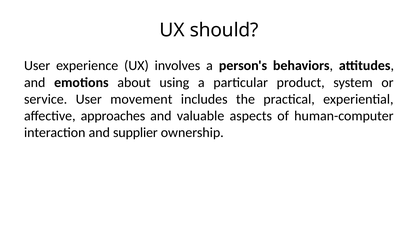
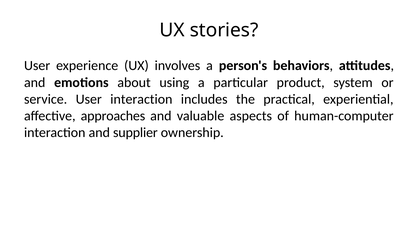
should: should -> stories
User movement: movement -> interaction
